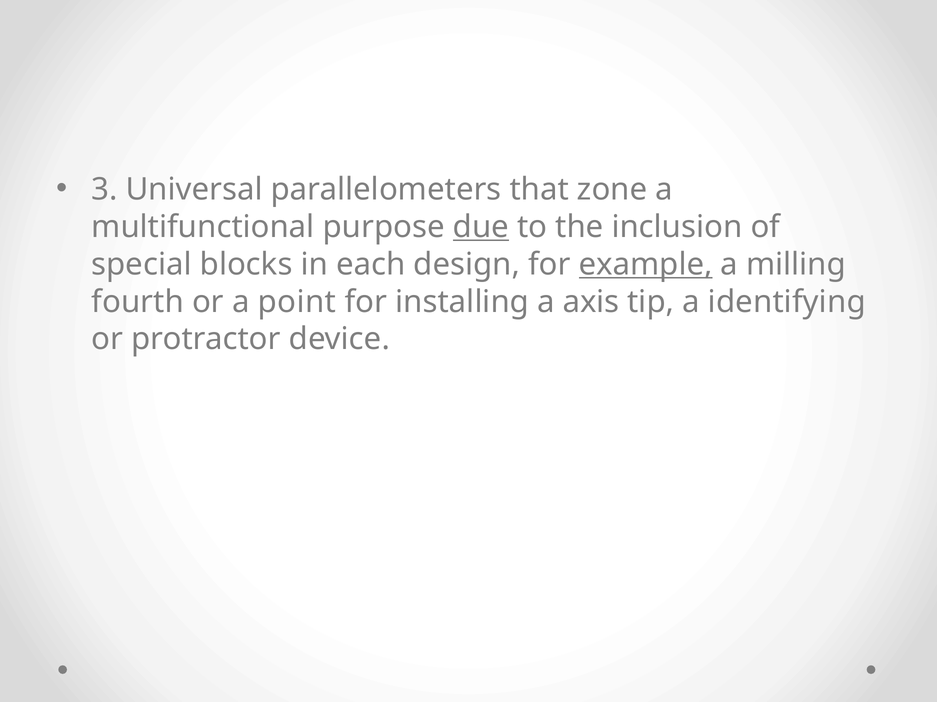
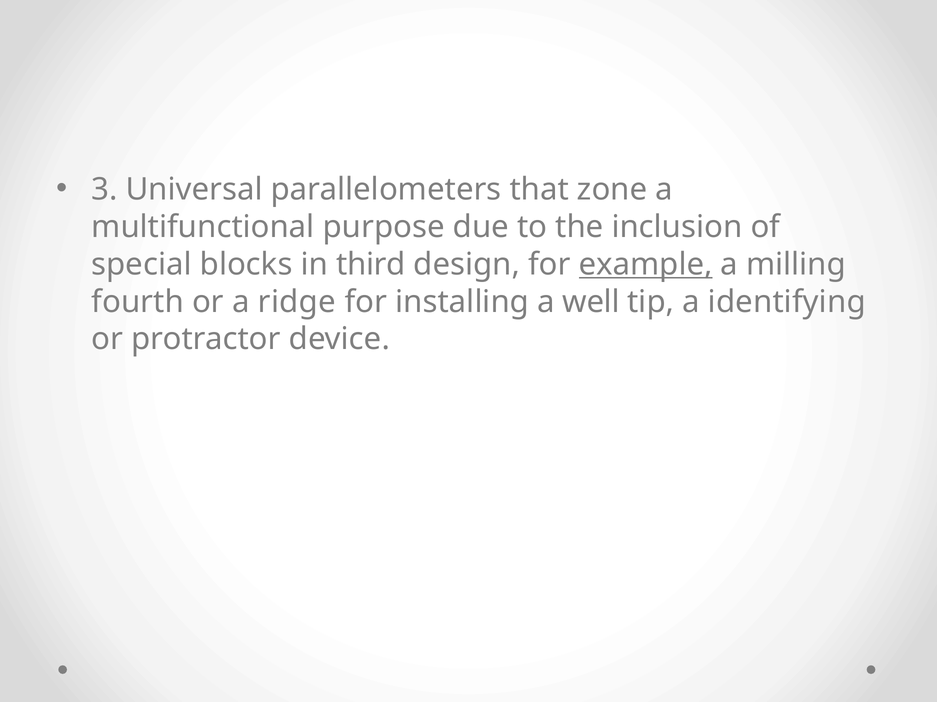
due underline: present -> none
each: each -> third
point: point -> ridge
axis: axis -> well
